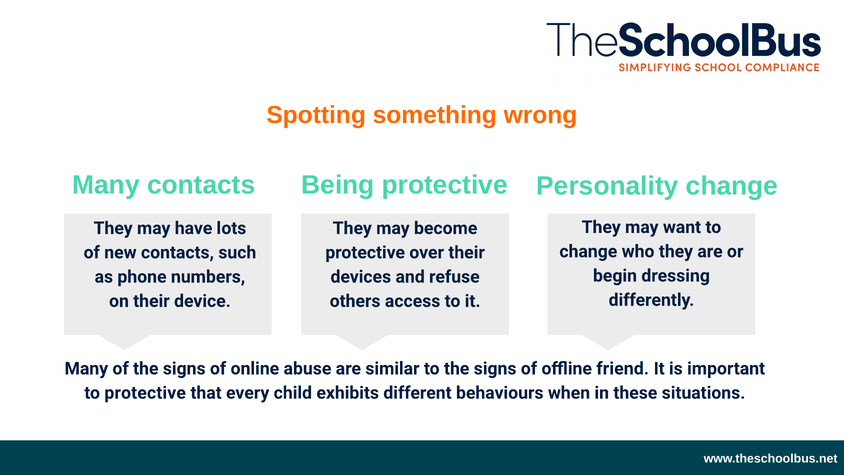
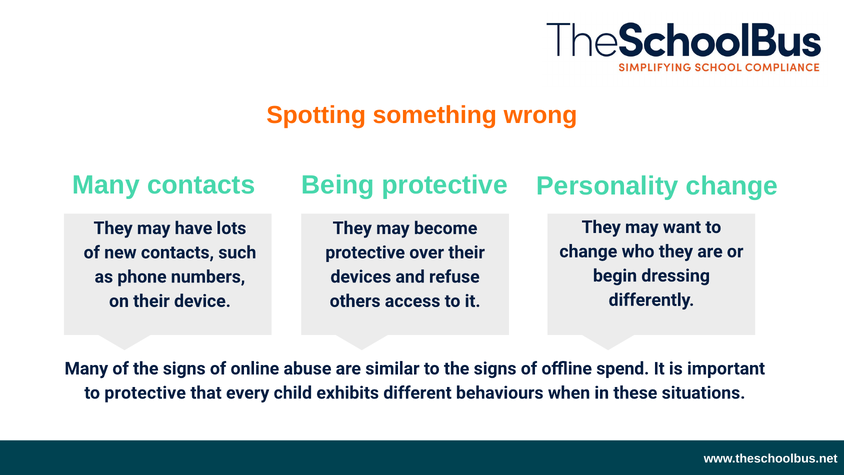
friend: friend -> spend
